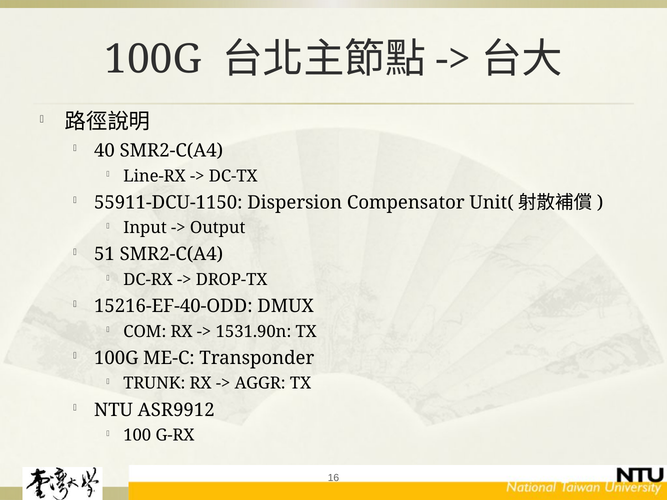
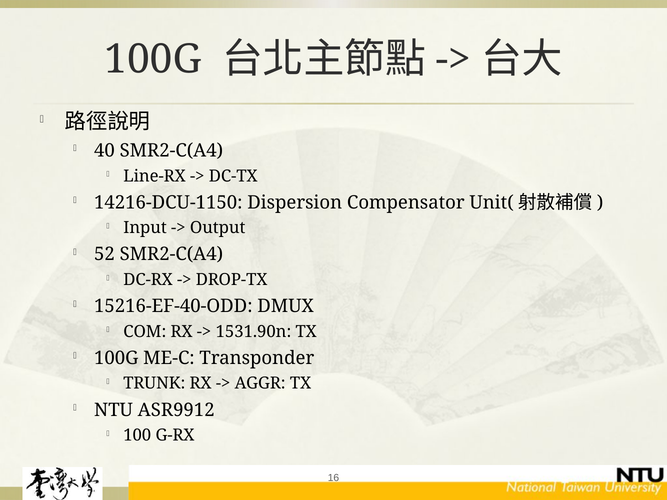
55911-DCU-1150: 55911-DCU-1150 -> 14216-DCU-1150
51: 51 -> 52
